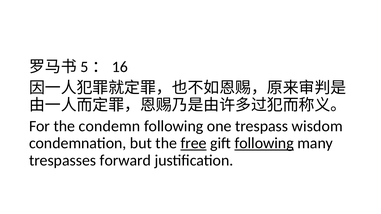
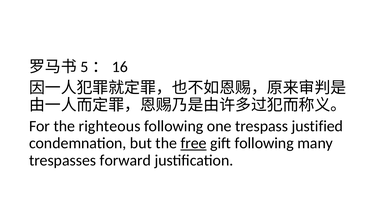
condemn: condemn -> righteous
wisdom: wisdom -> justified
following at (264, 143) underline: present -> none
